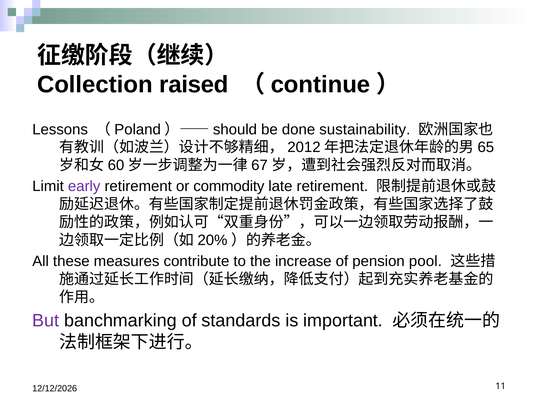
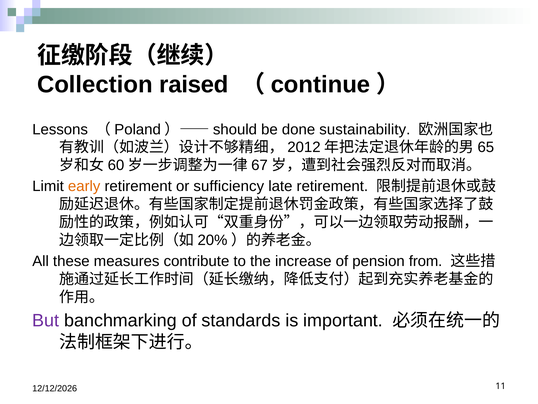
early colour: purple -> orange
commodity: commodity -> sufficiency
pool: pool -> from
